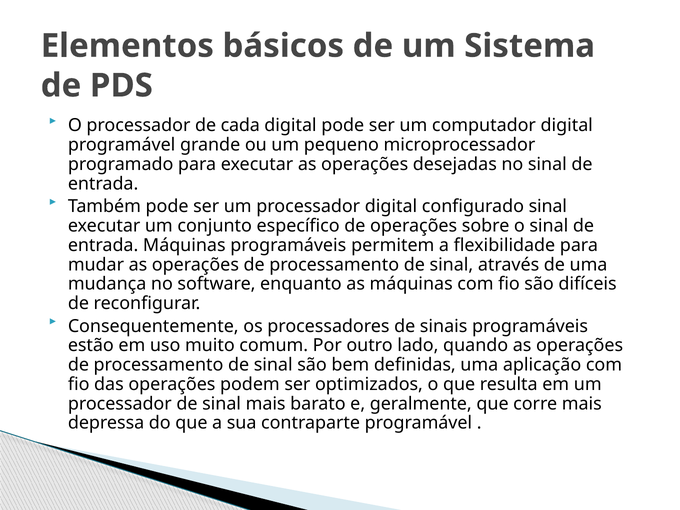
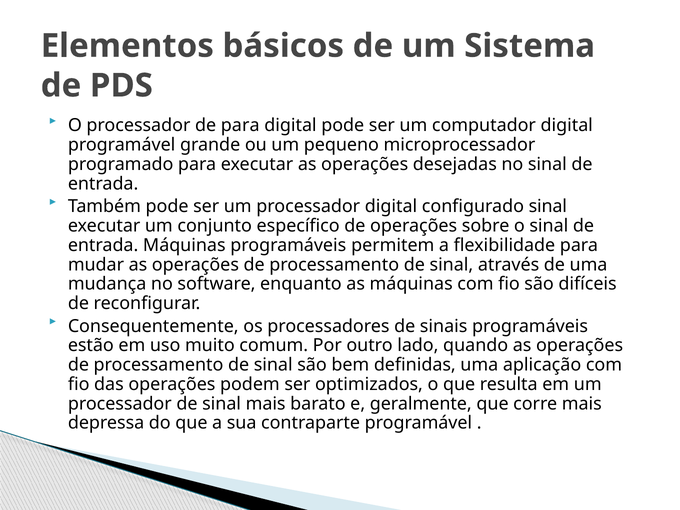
de cada: cada -> para
